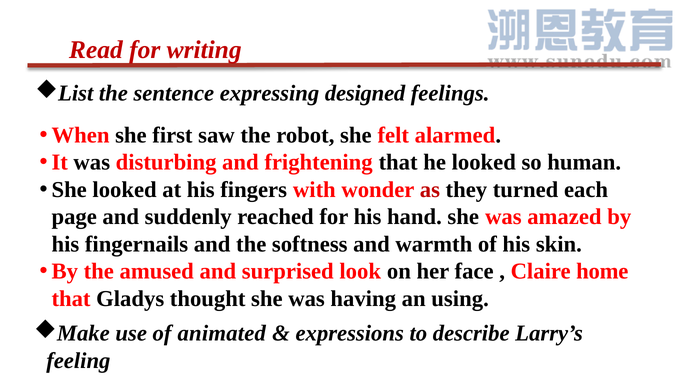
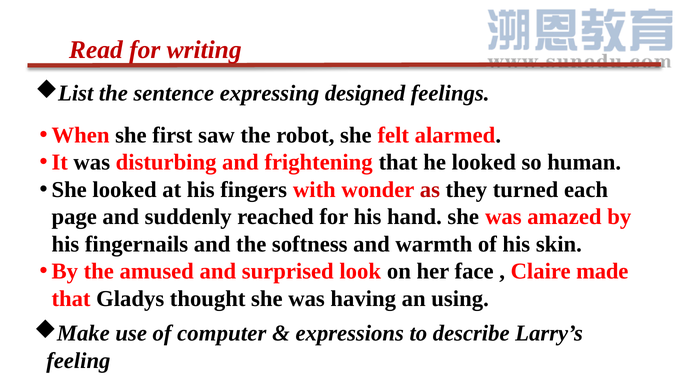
home: home -> made
animated: animated -> computer
